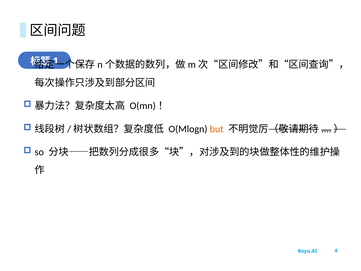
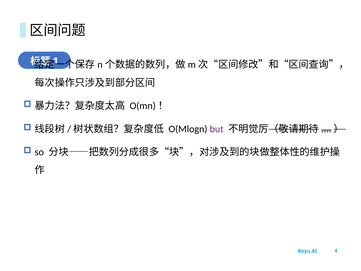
but colour: orange -> purple
